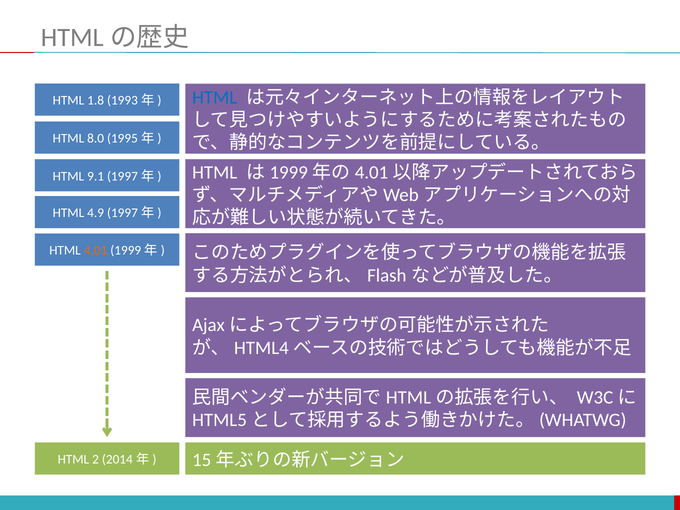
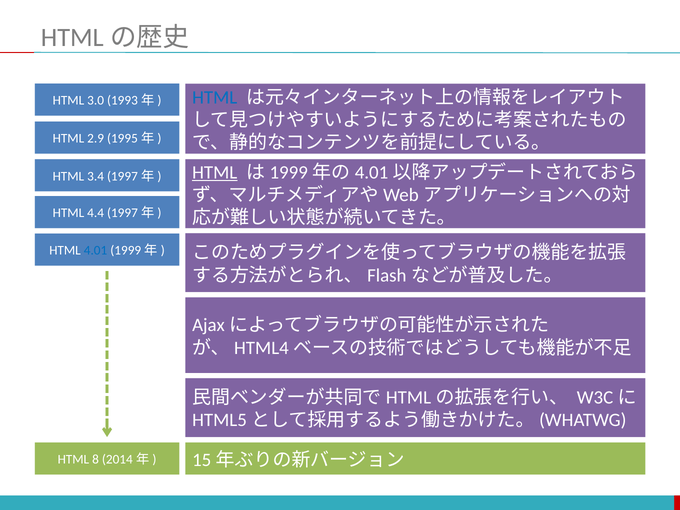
1.8: 1.8 -> 3.0
8.0: 8.0 -> 2.9
HTML at (215, 172) underline: none -> present
9.1: 9.1 -> 3.4
4.9: 4.9 -> 4.4
4.01 colour: orange -> blue
2: 2 -> 8
